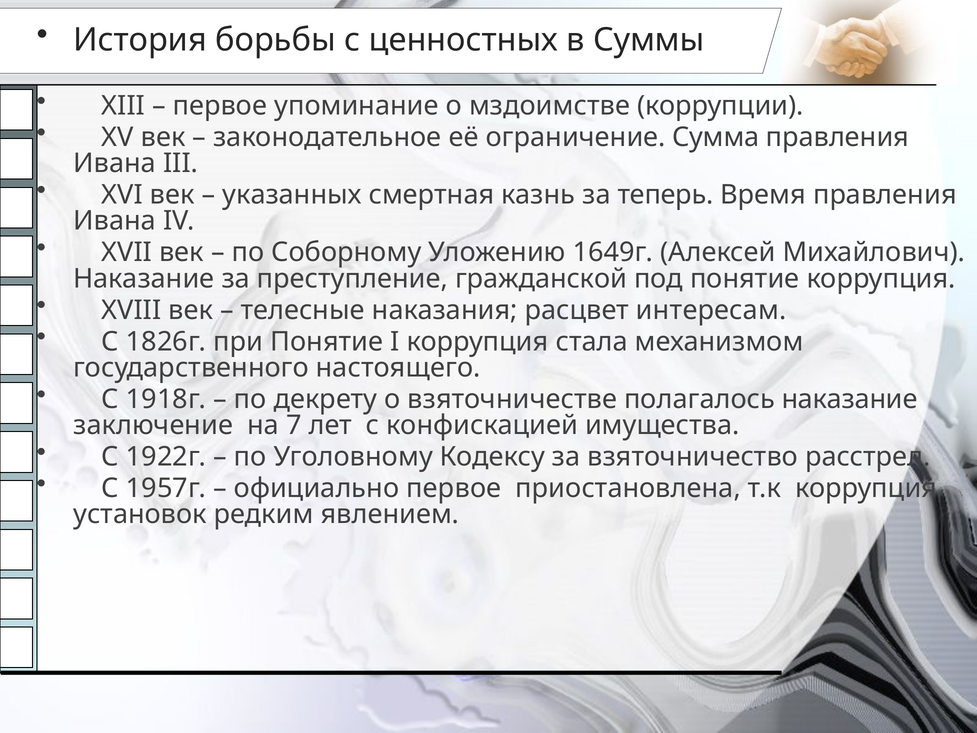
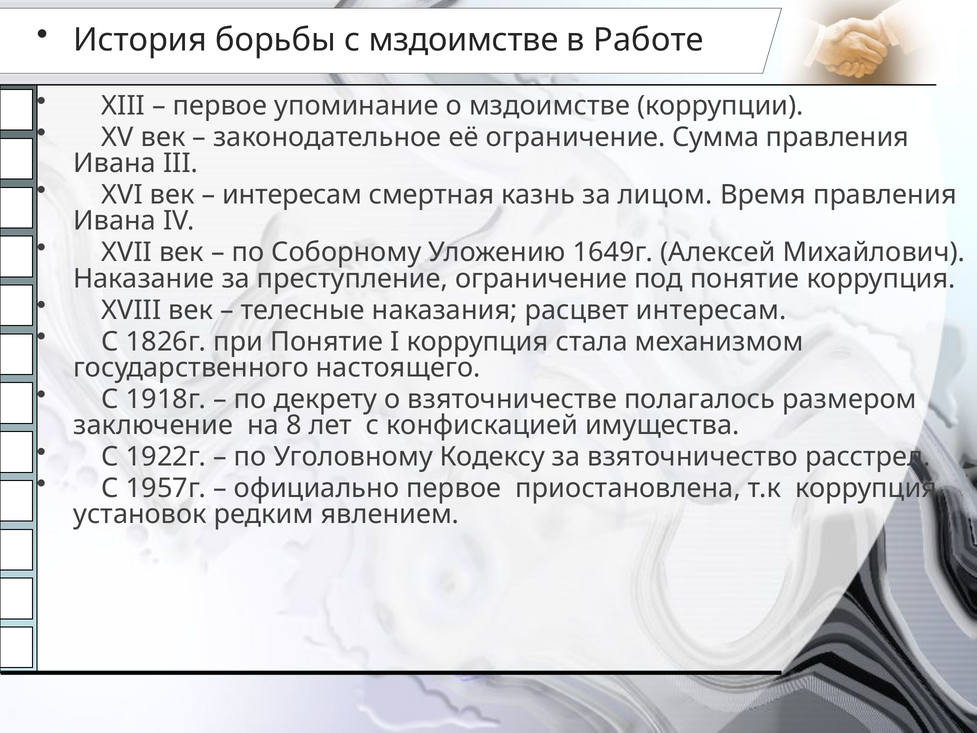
с ценностных: ценностных -> мздоимстве
Суммы: Суммы -> Работе
указанных at (292, 195): указанных -> интересам
теперь: теперь -> лицом
преступление гражданской: гражданской -> ограничение
полагалось наказание: наказание -> размером
7: 7 -> 8
